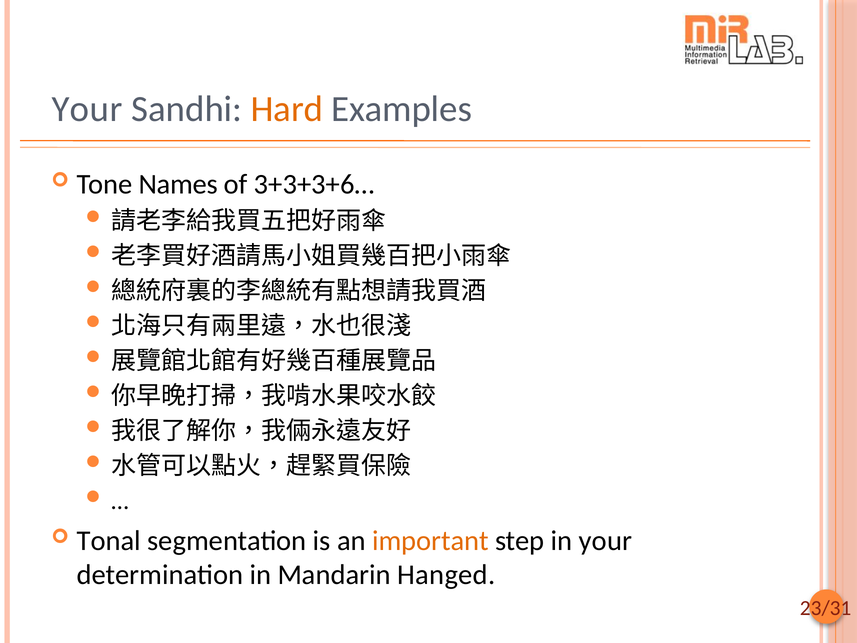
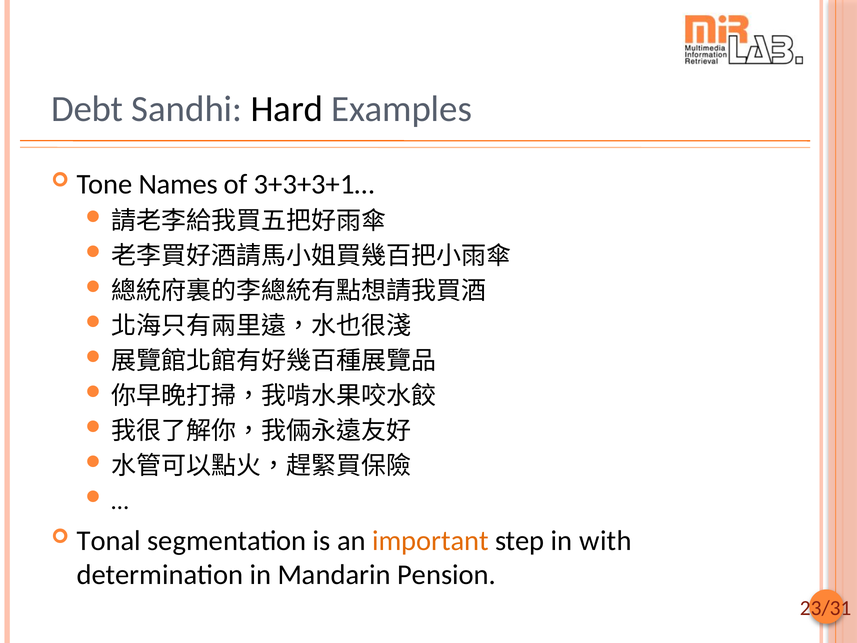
Your at (87, 109): Your -> Debt
Hard colour: orange -> black
3+3+3+6…: 3+3+3+6… -> 3+3+3+1…
in your: your -> with
Hanged: Hanged -> Pension
